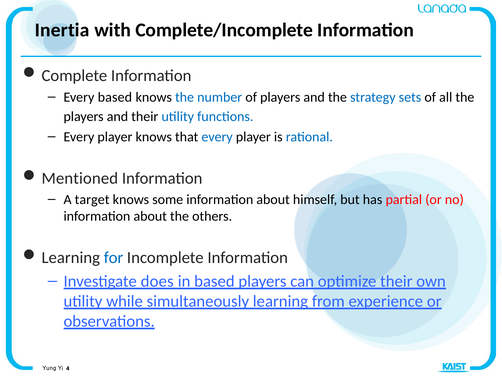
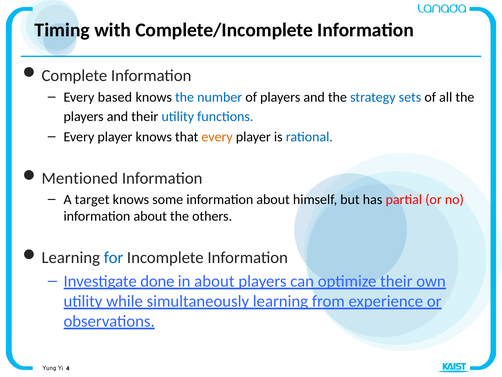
Inertia: Inertia -> Timing
every at (217, 137) colour: blue -> orange
does: does -> done
in based: based -> about
